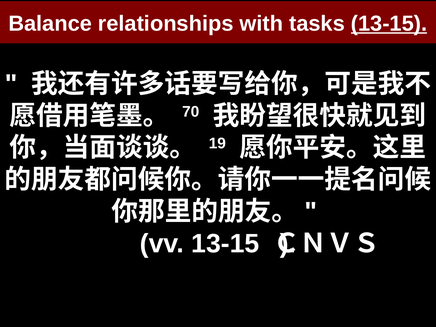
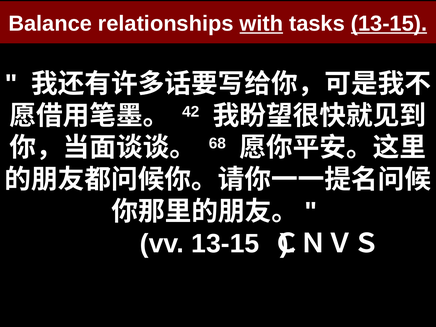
with underline: none -> present
70: 70 -> 42
19: 19 -> 68
